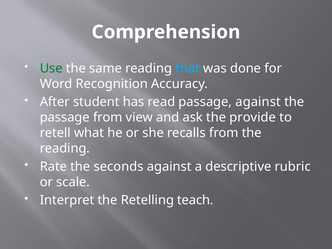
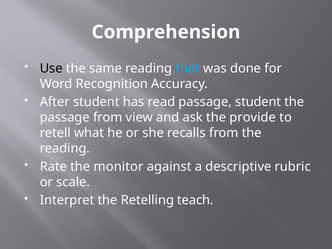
Use colour: green -> black
passage against: against -> student
seconds: seconds -> monitor
